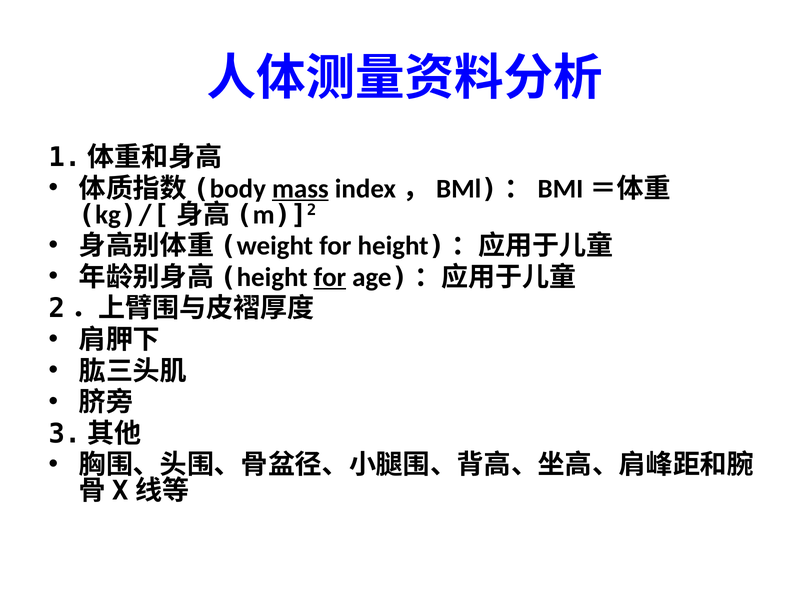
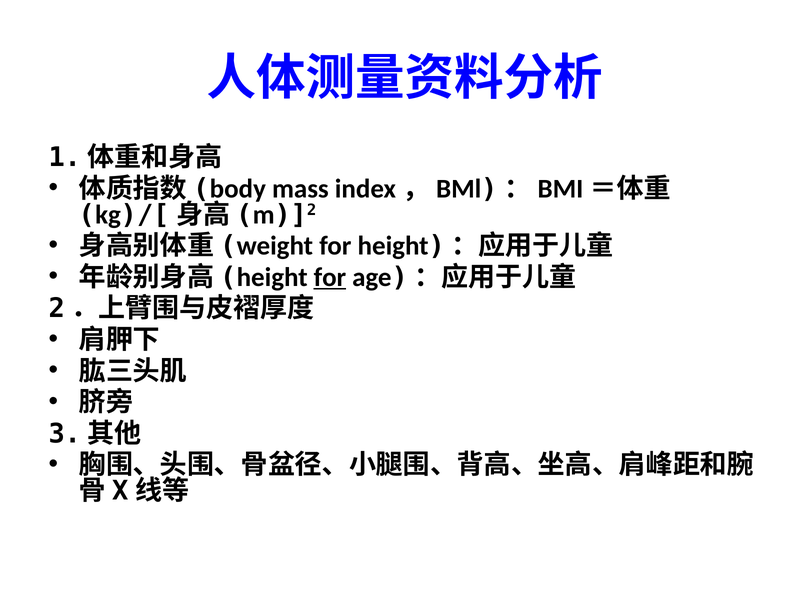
mass underline: present -> none
